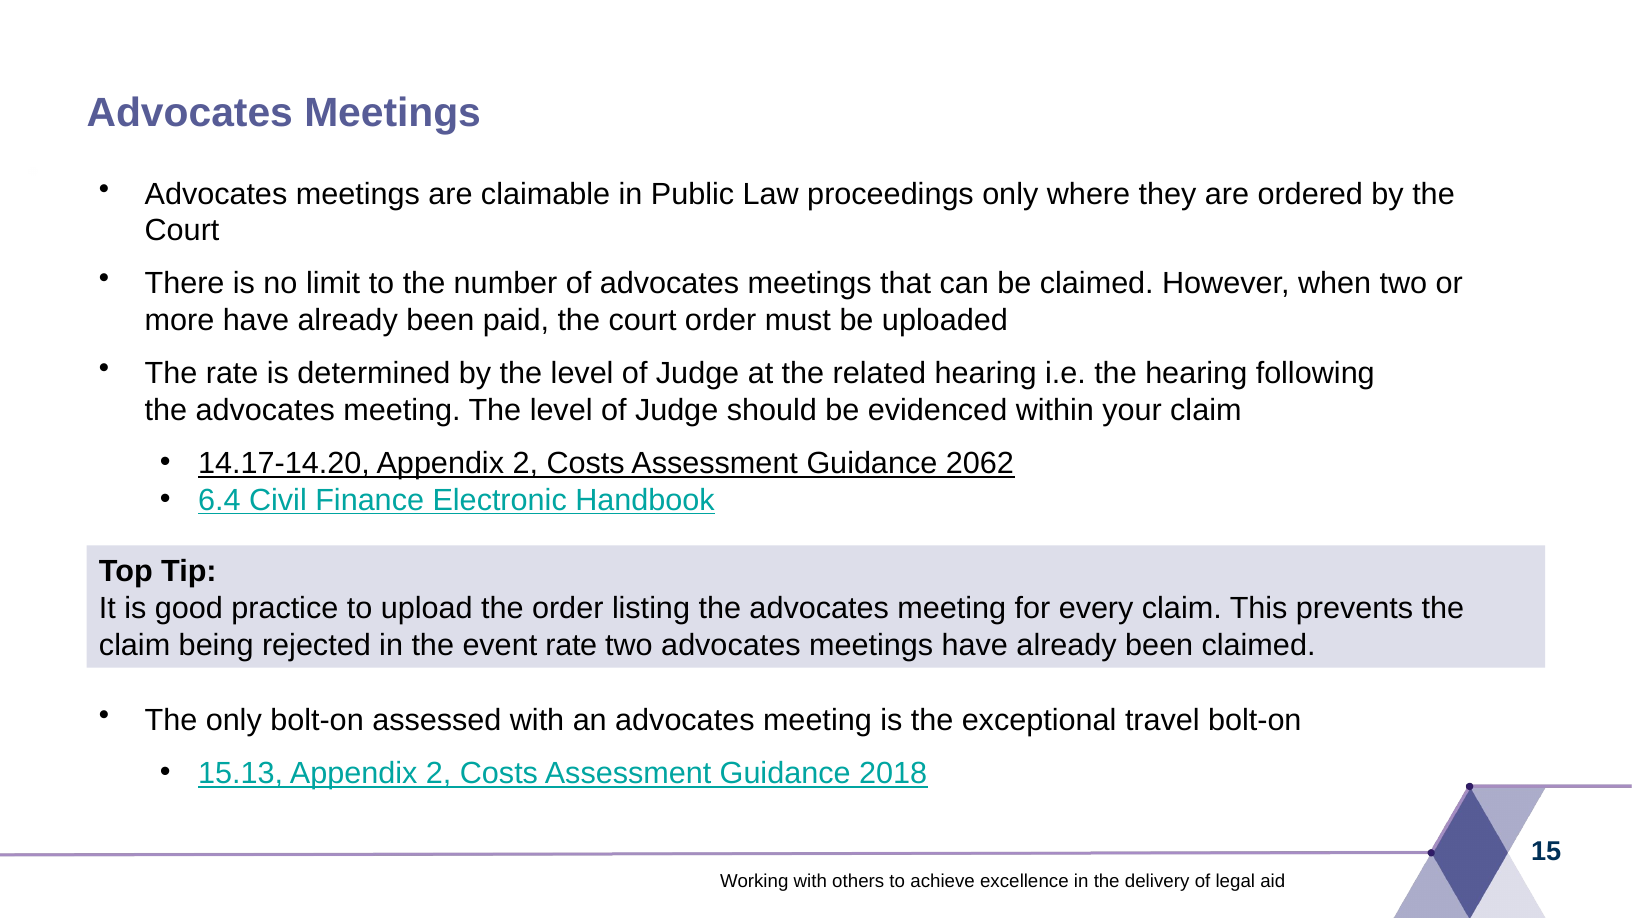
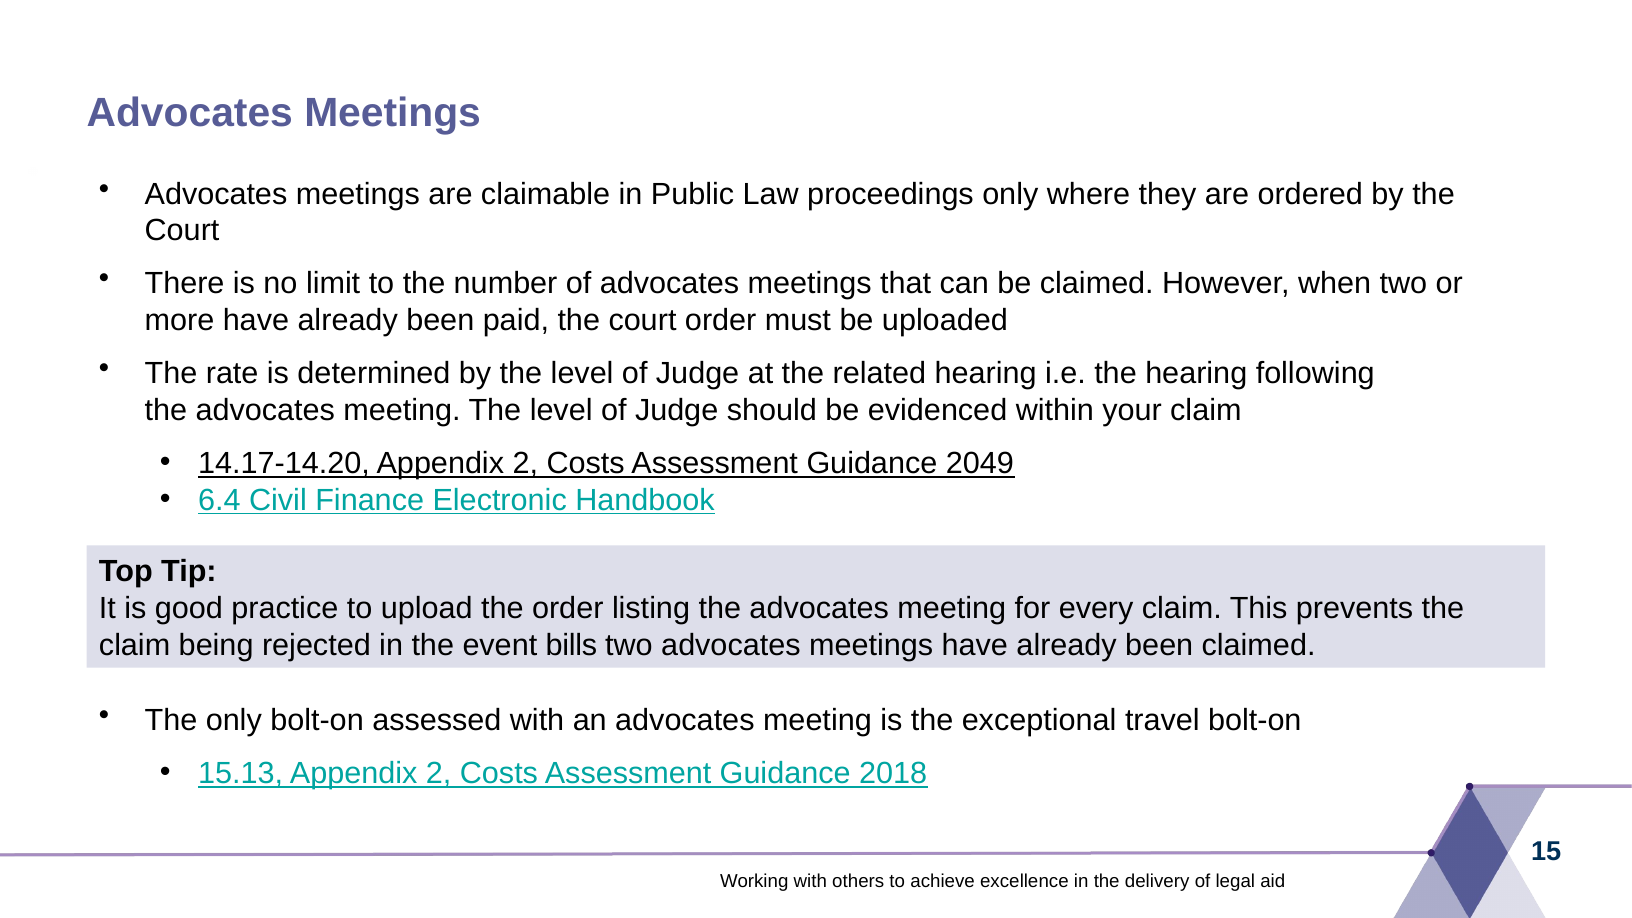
2062: 2062 -> 2049
event rate: rate -> bills
